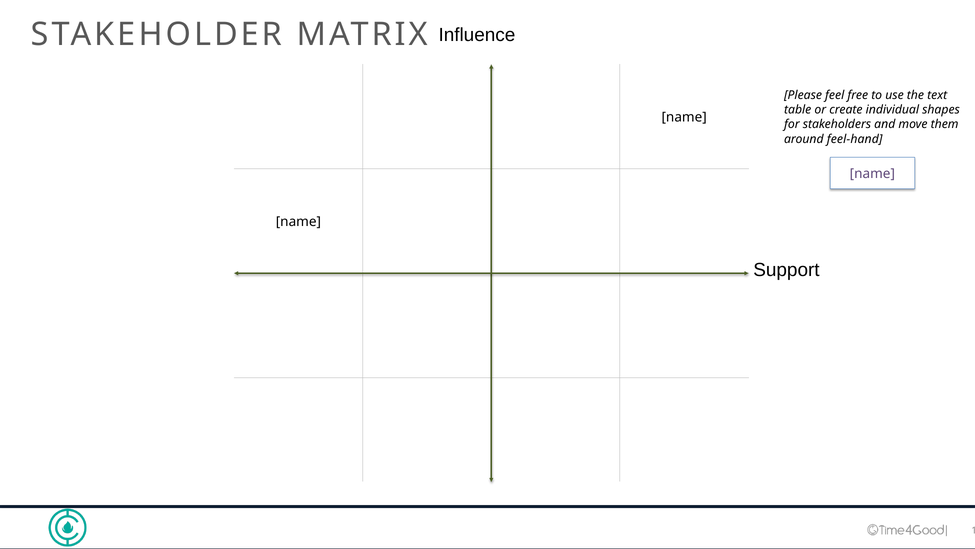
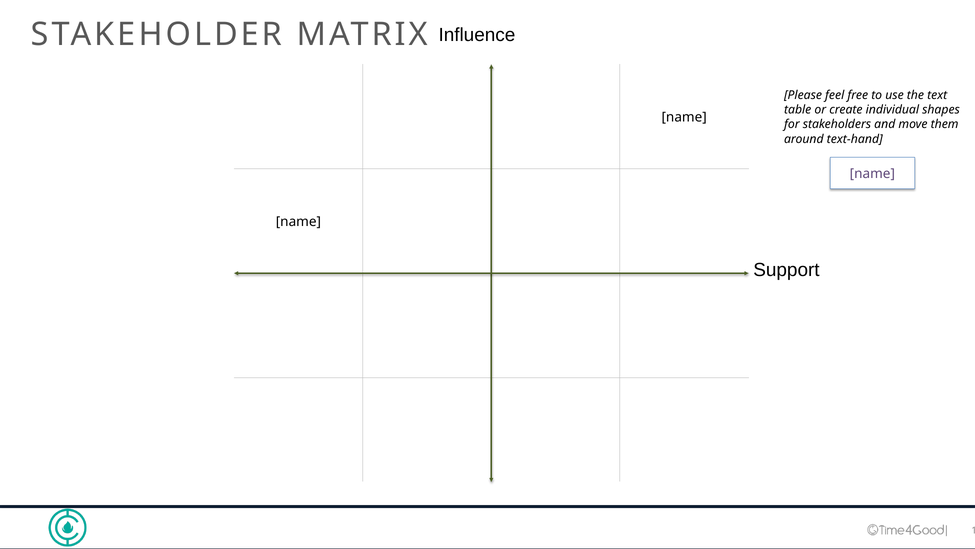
feel-hand: feel-hand -> text-hand
